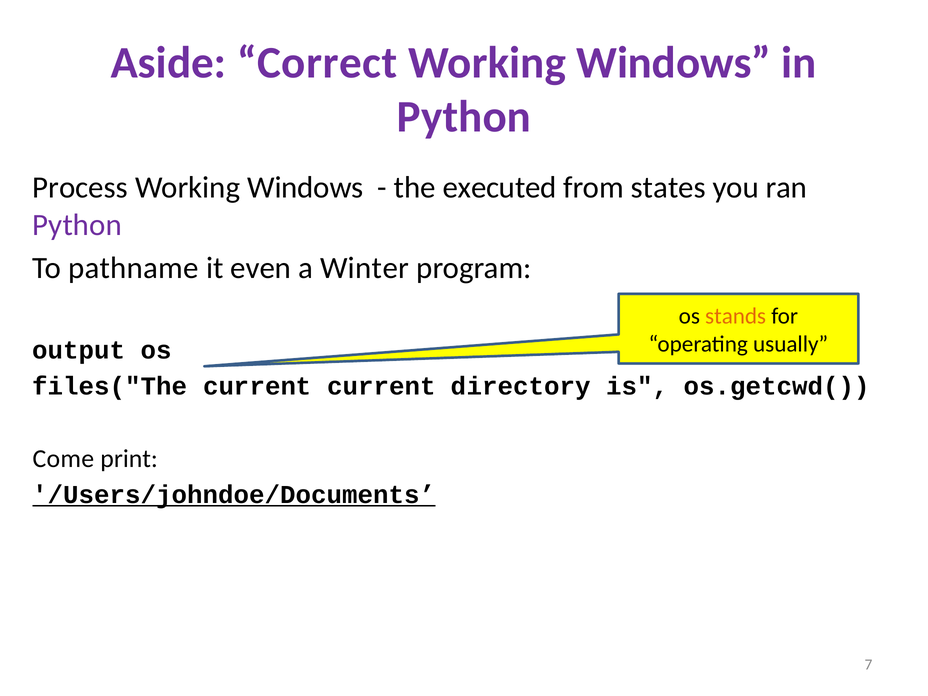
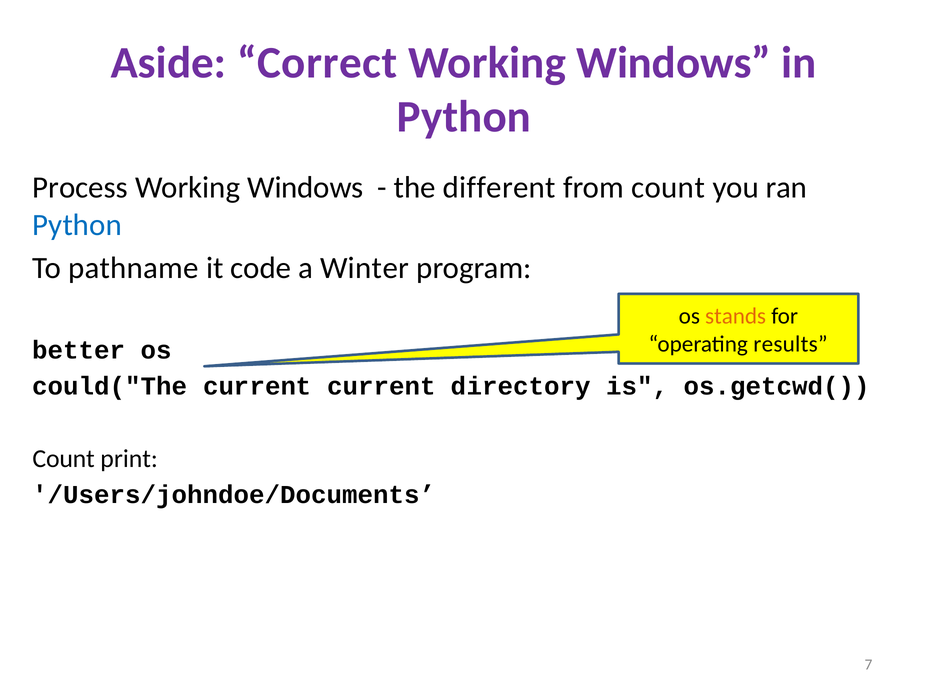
executed: executed -> different
from states: states -> count
Python at (77, 225) colour: purple -> blue
even: even -> code
usually: usually -> results
output: output -> better
files("The: files("The -> could("The
Come at (63, 459): Come -> Count
/Users/johndoe/Documents underline: present -> none
